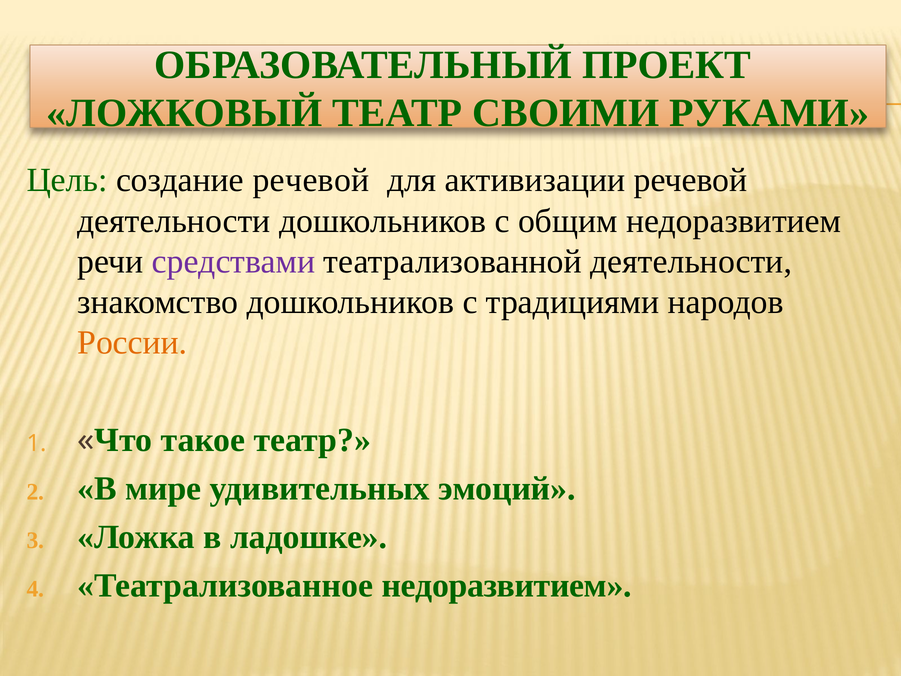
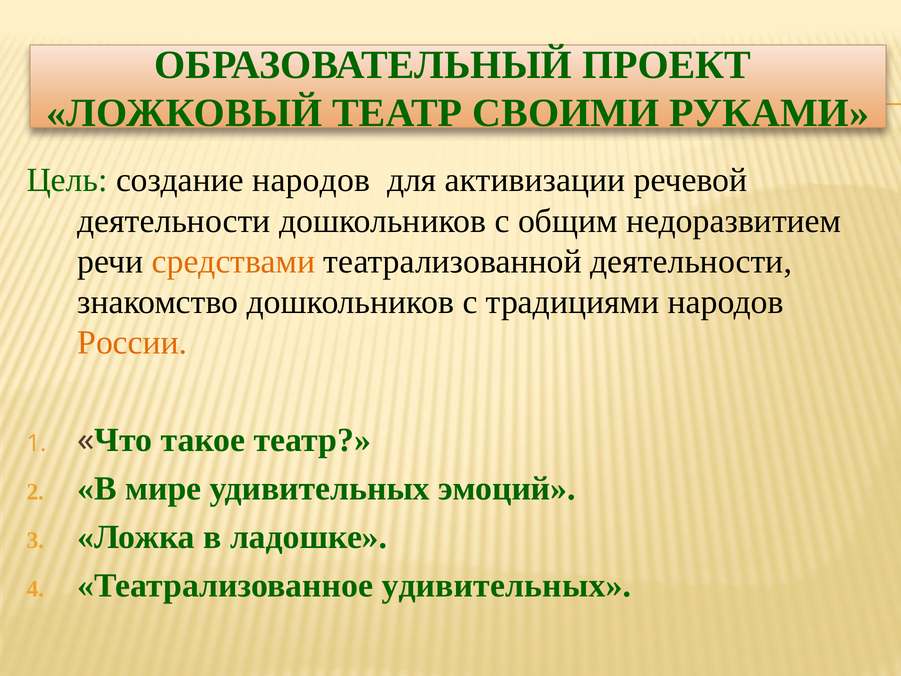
создание речевой: речевой -> народов
средствами colour: purple -> orange
Театрализованное недоразвитием: недоразвитием -> удивительных
